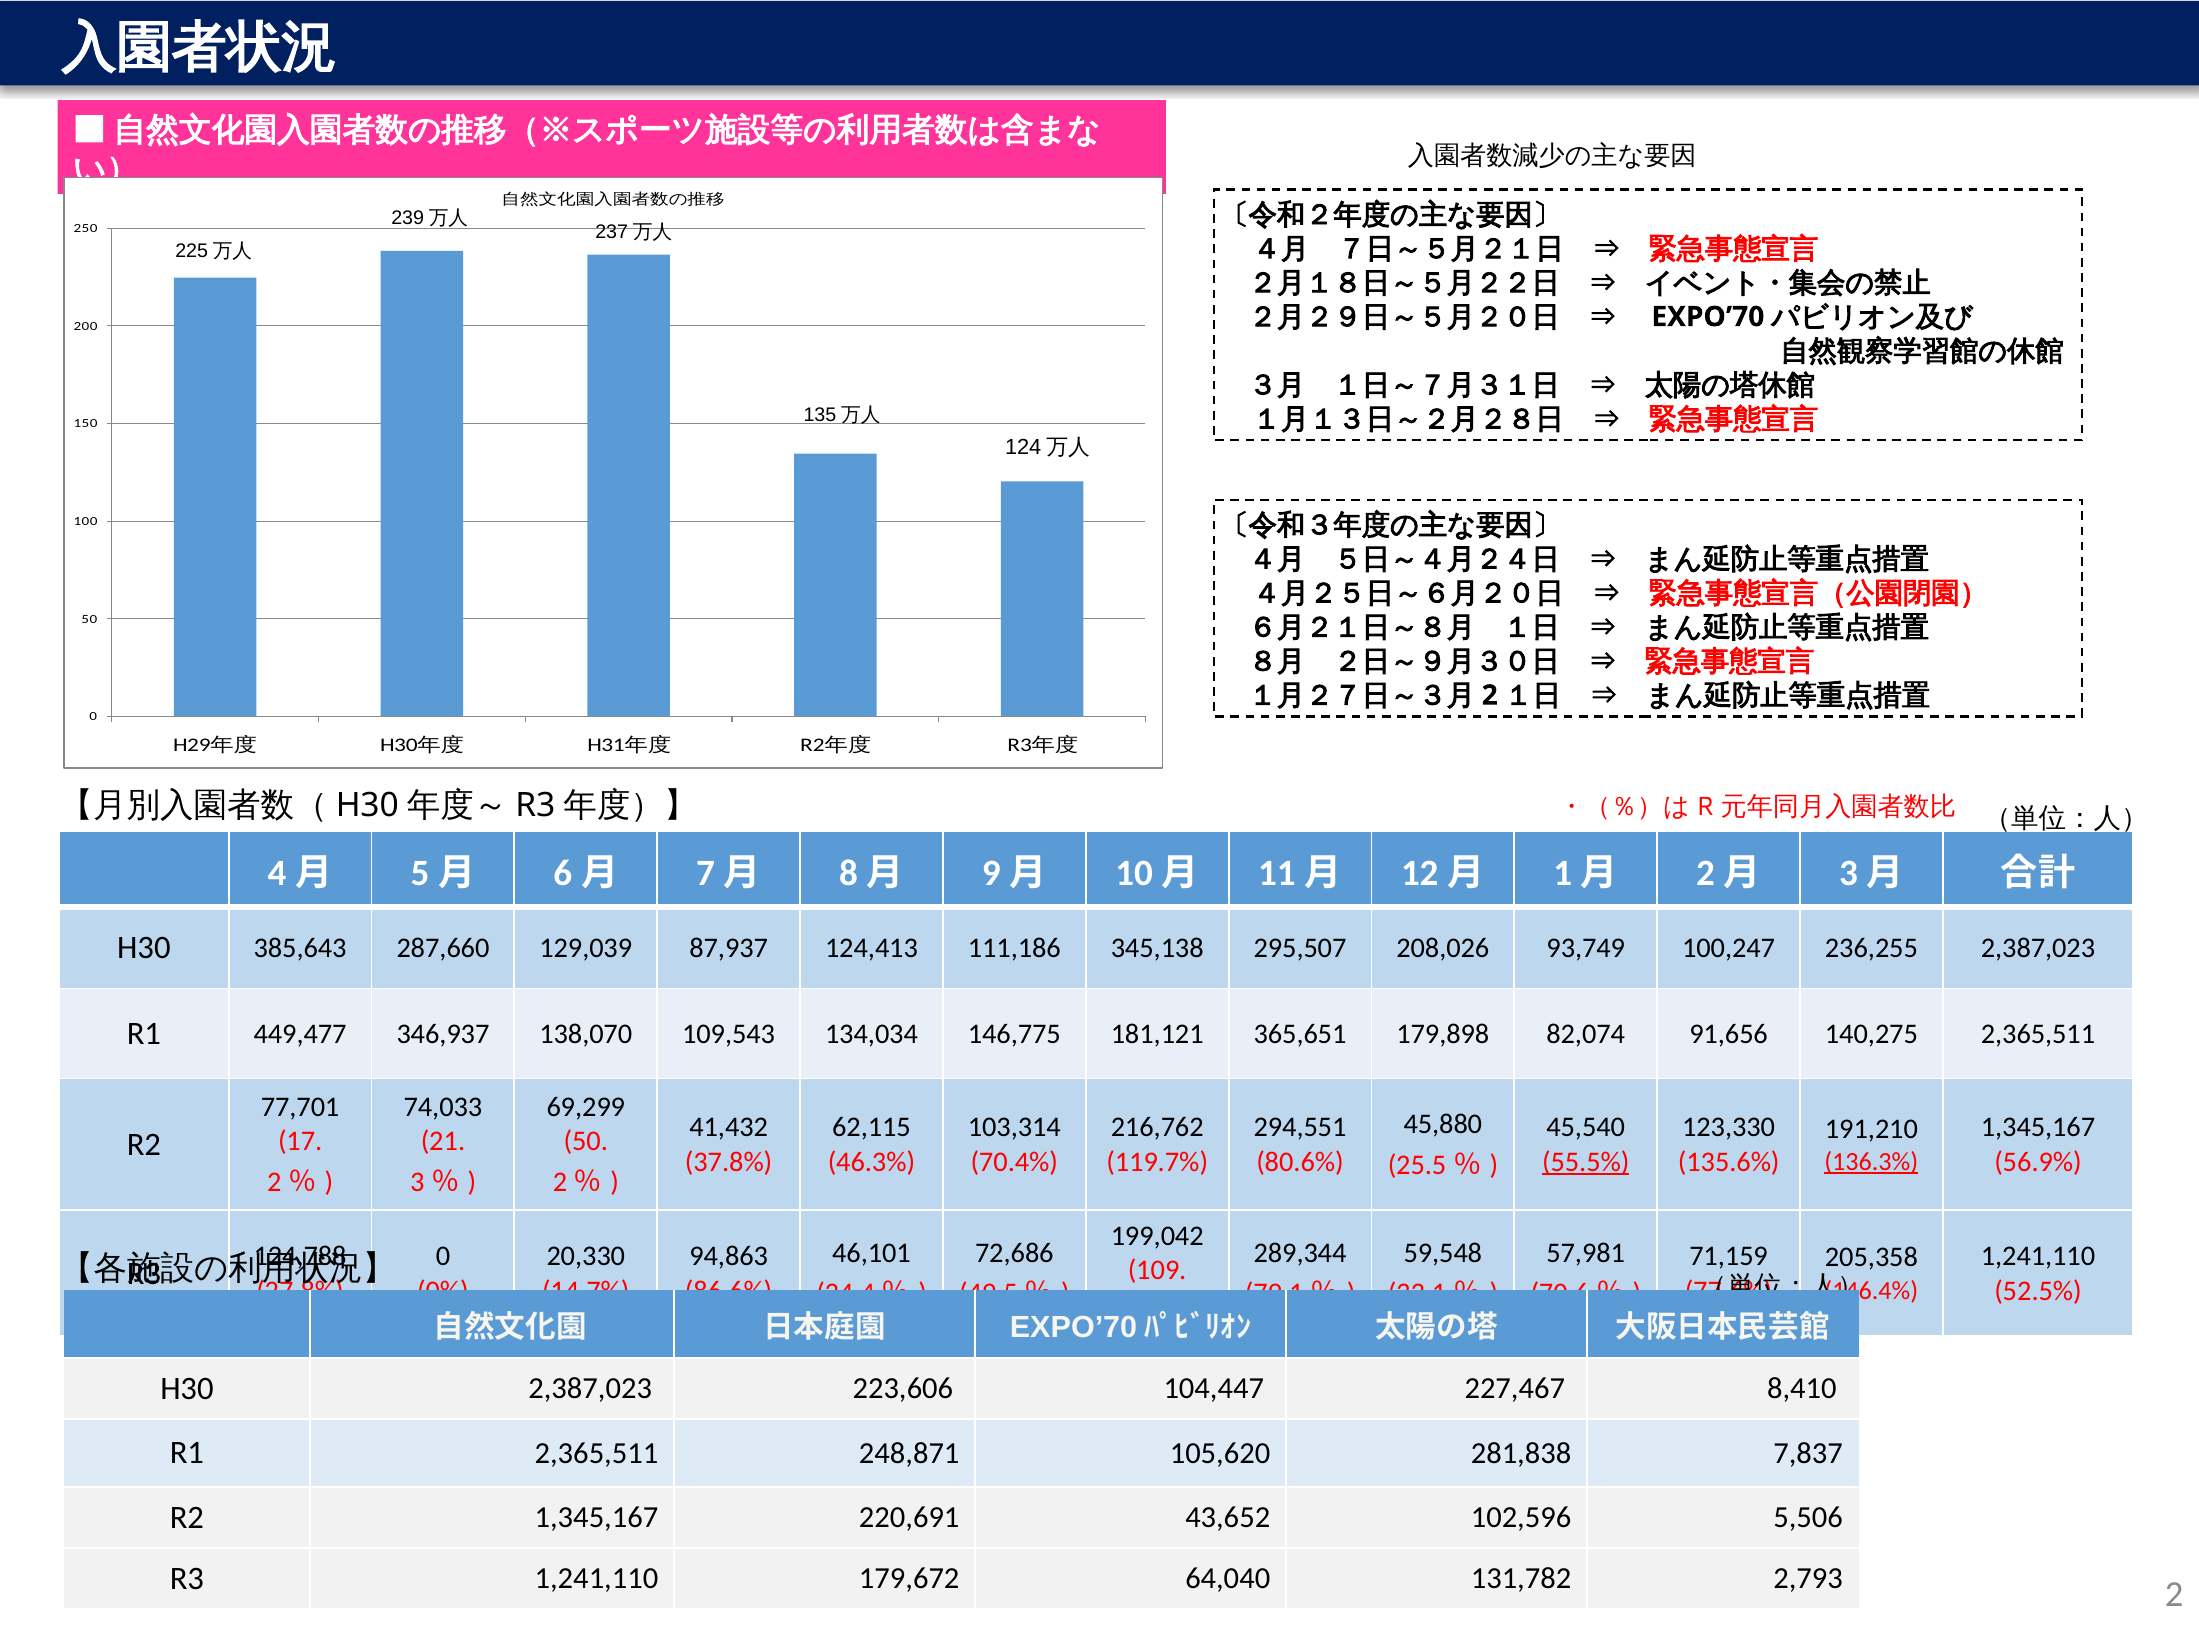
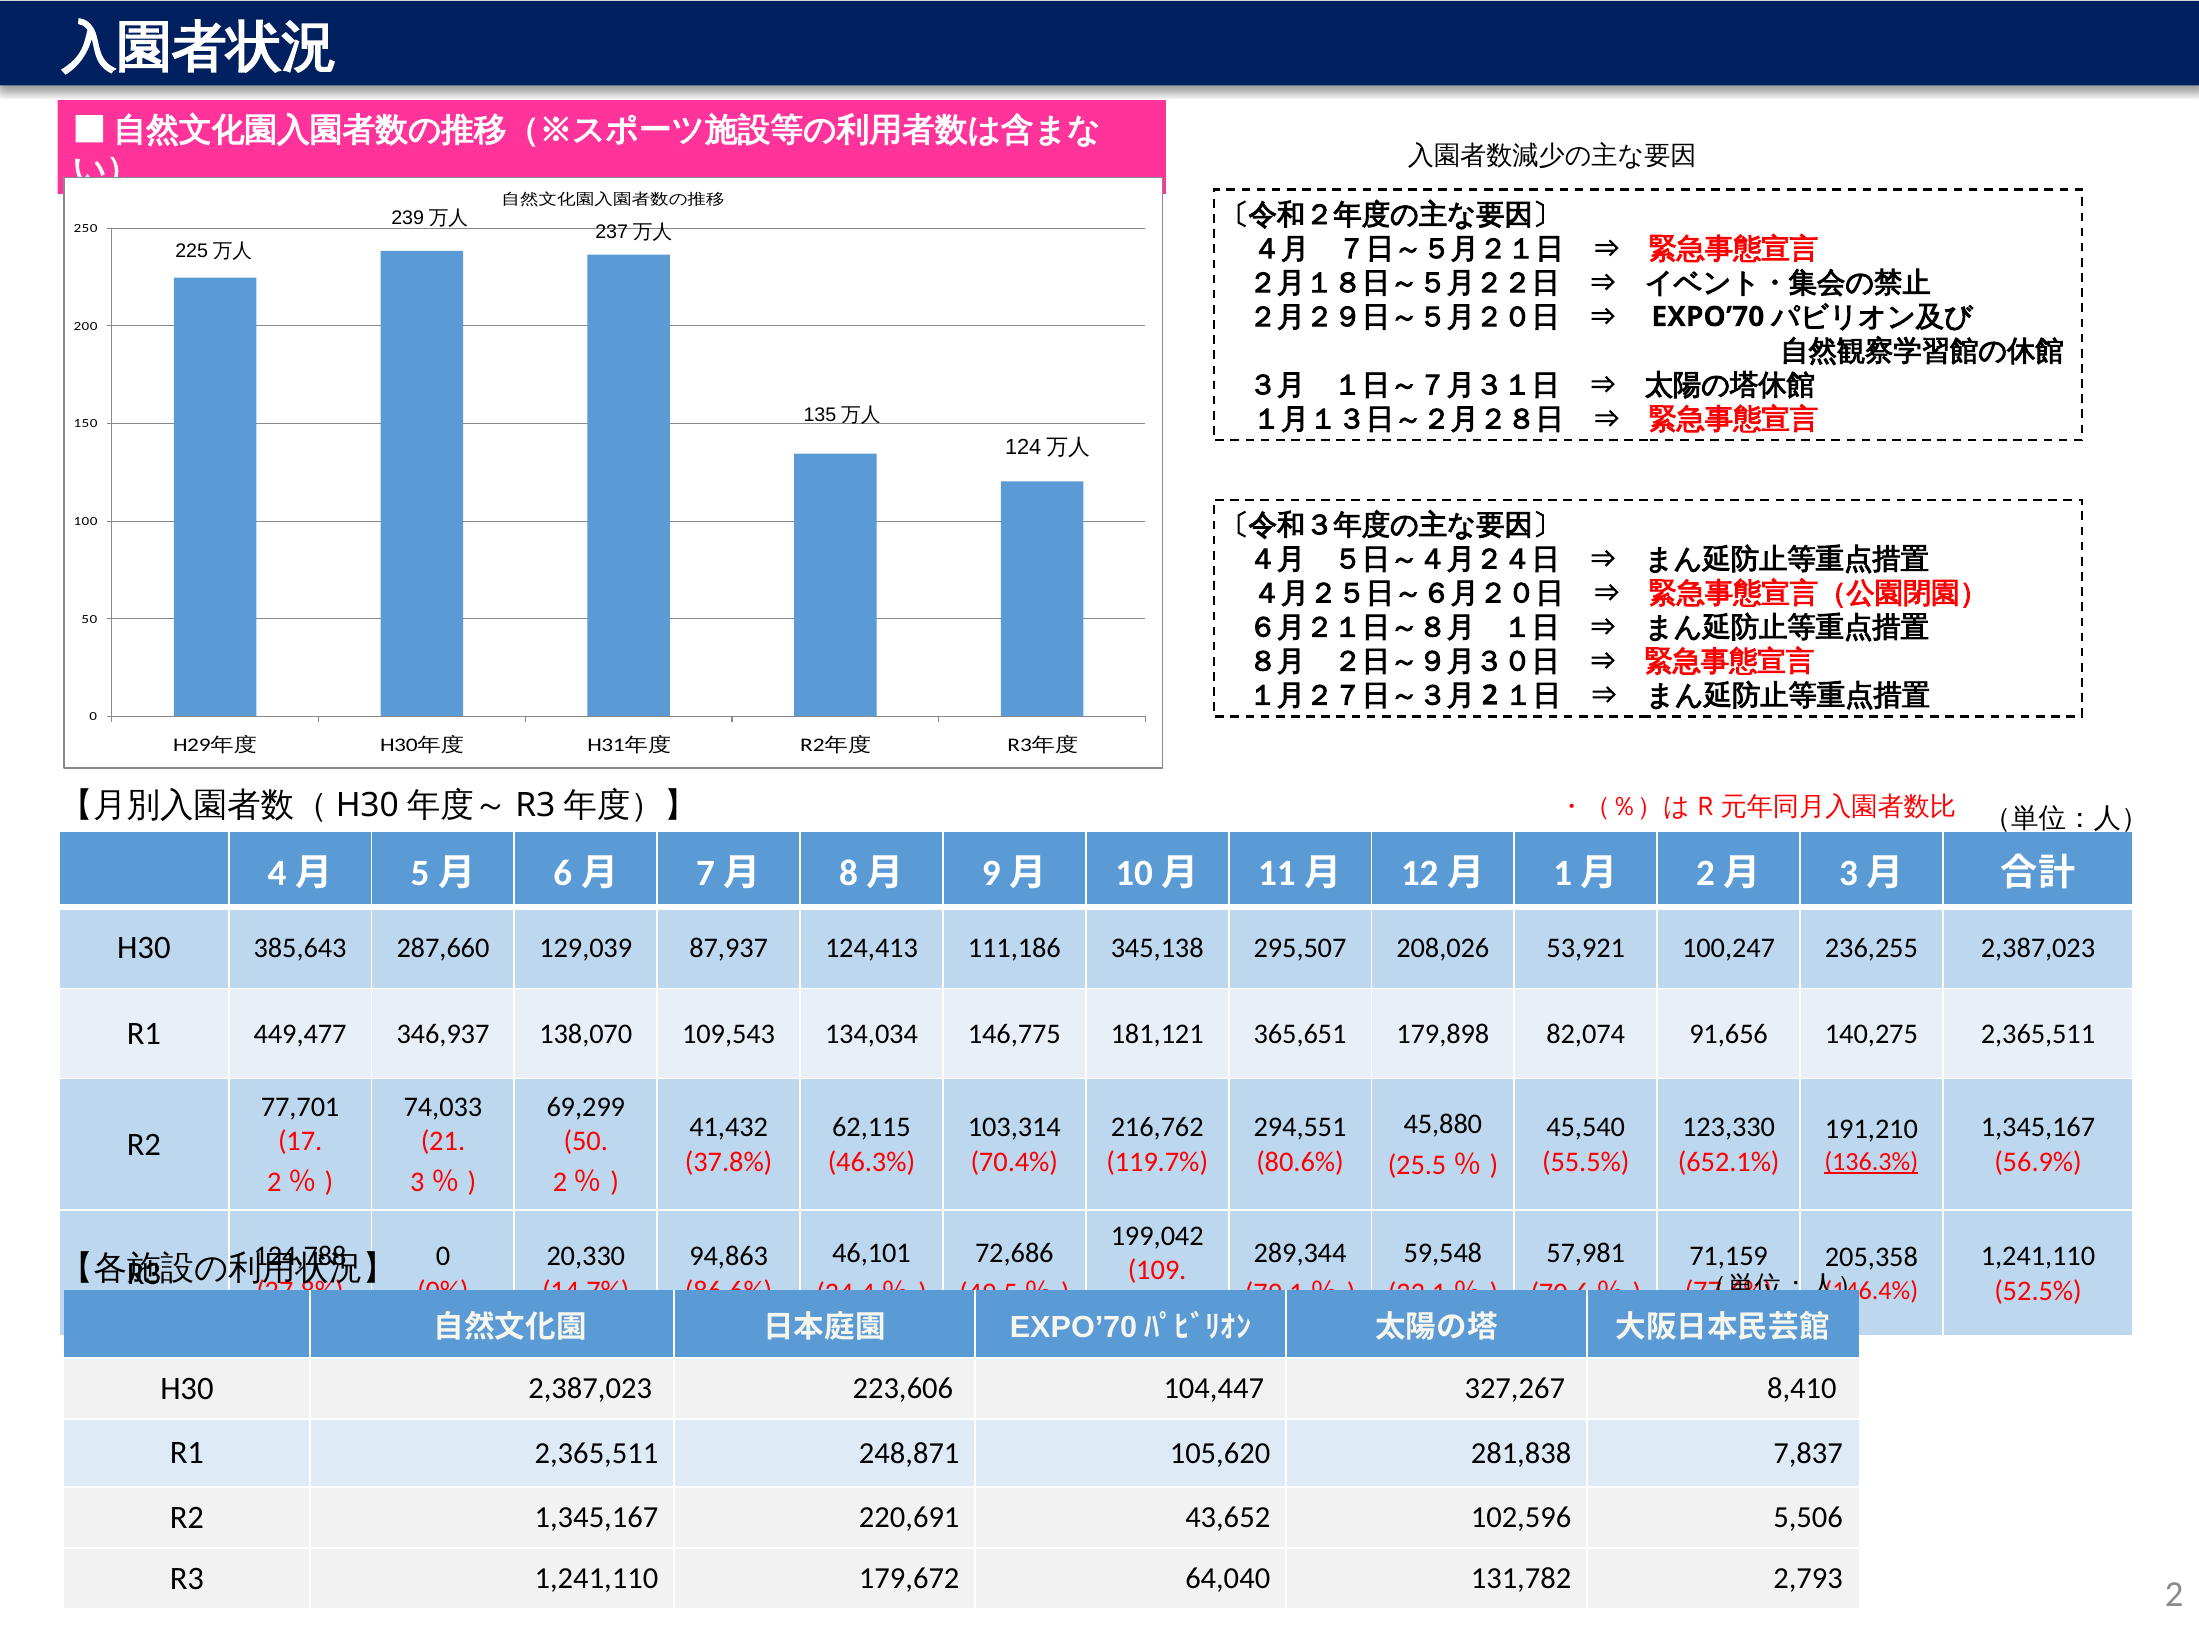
93,749: 93,749 -> 53,921
55.5% underline: present -> none
135.6%: 135.6% -> 652.1%
227,467: 227,467 -> 327,267
